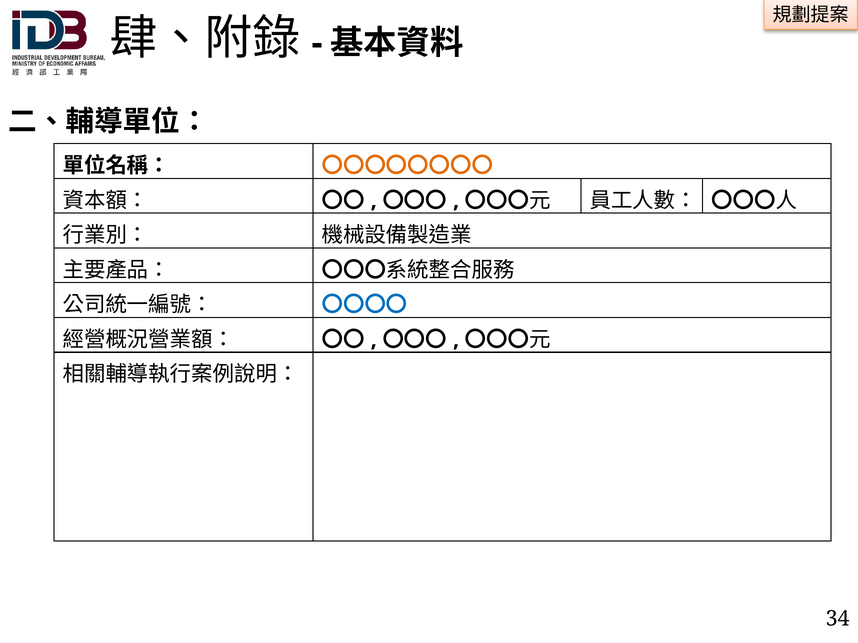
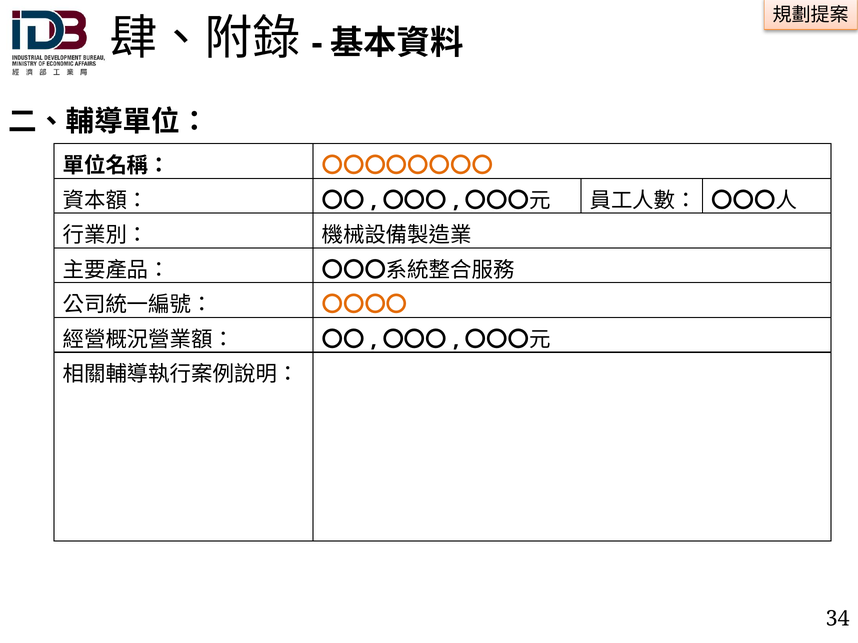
〇〇〇〇 colour: blue -> orange
